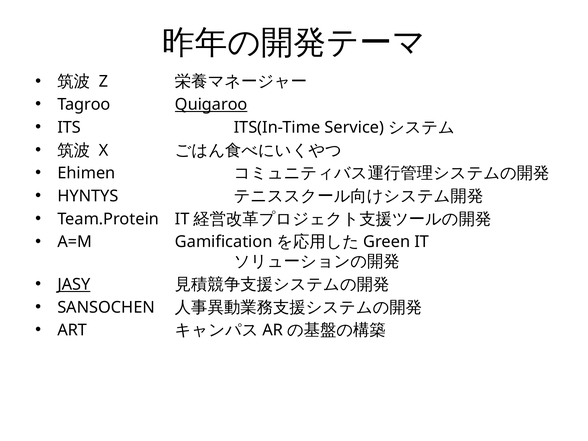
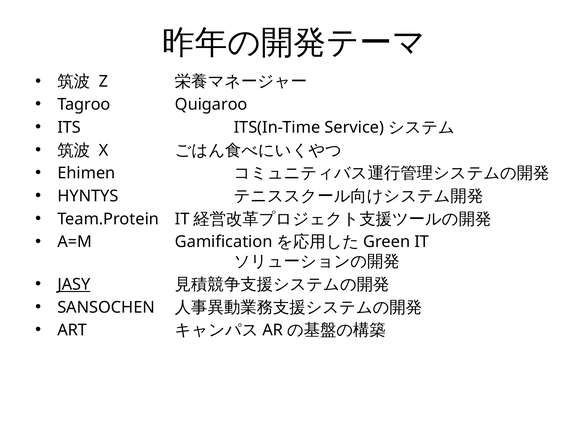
Quigaroo underline: present -> none
